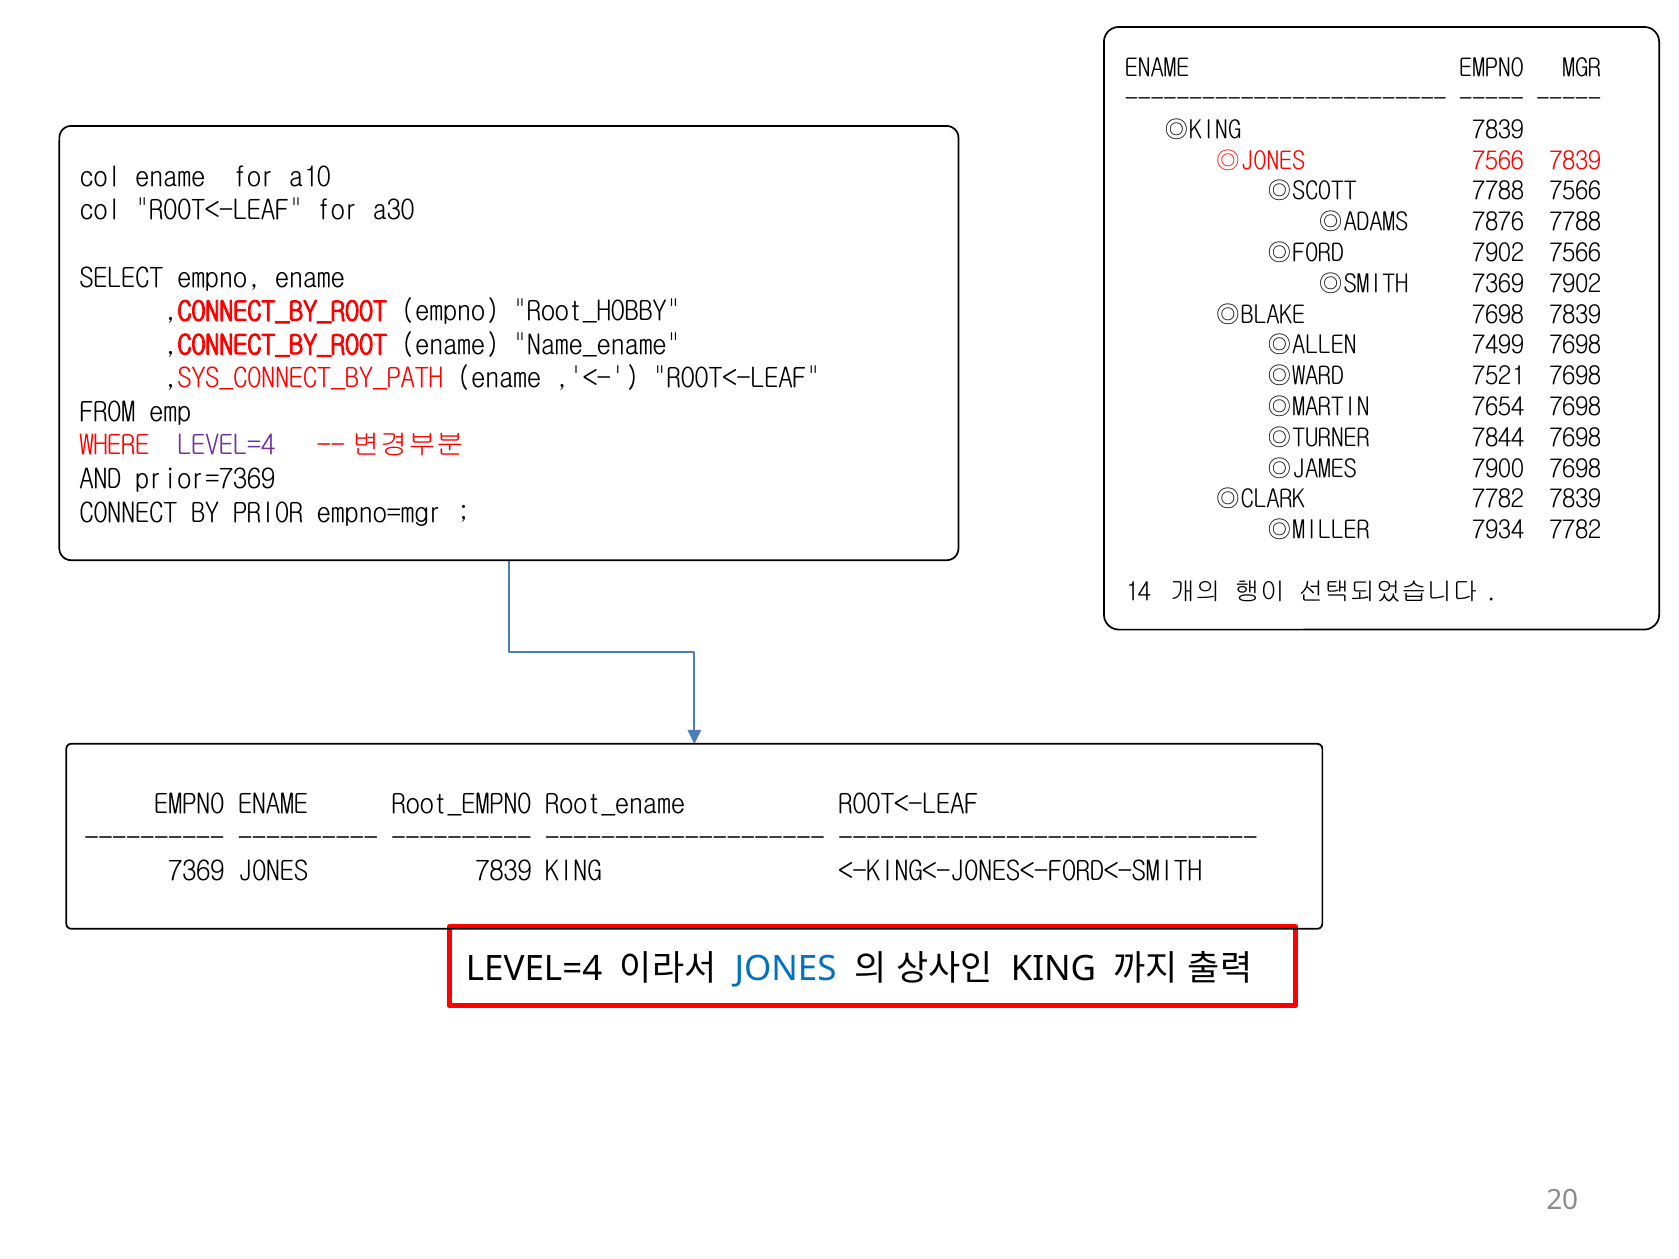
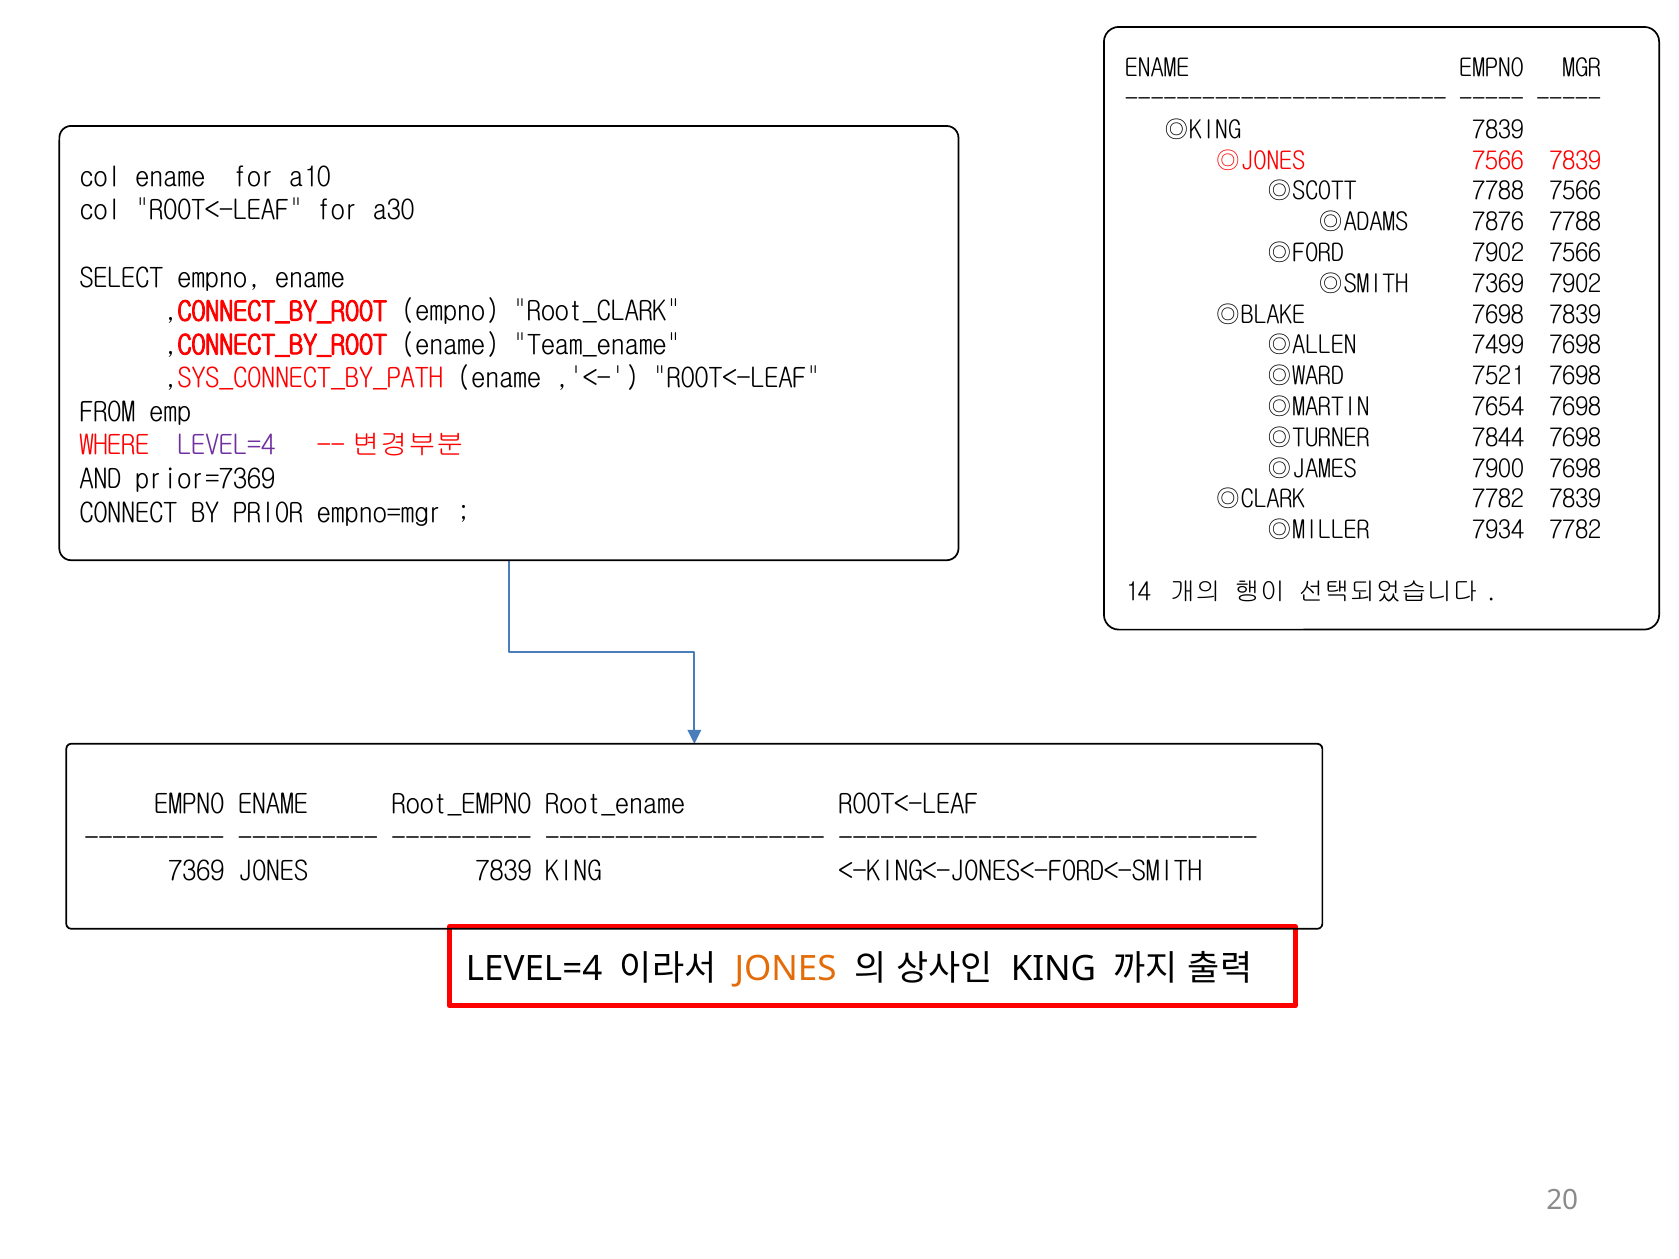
Root_HOBBY: Root_HOBBY -> Root_CLARK
Name_ename: Name_ename -> Team_ename
JONES at (786, 969) colour: blue -> orange
